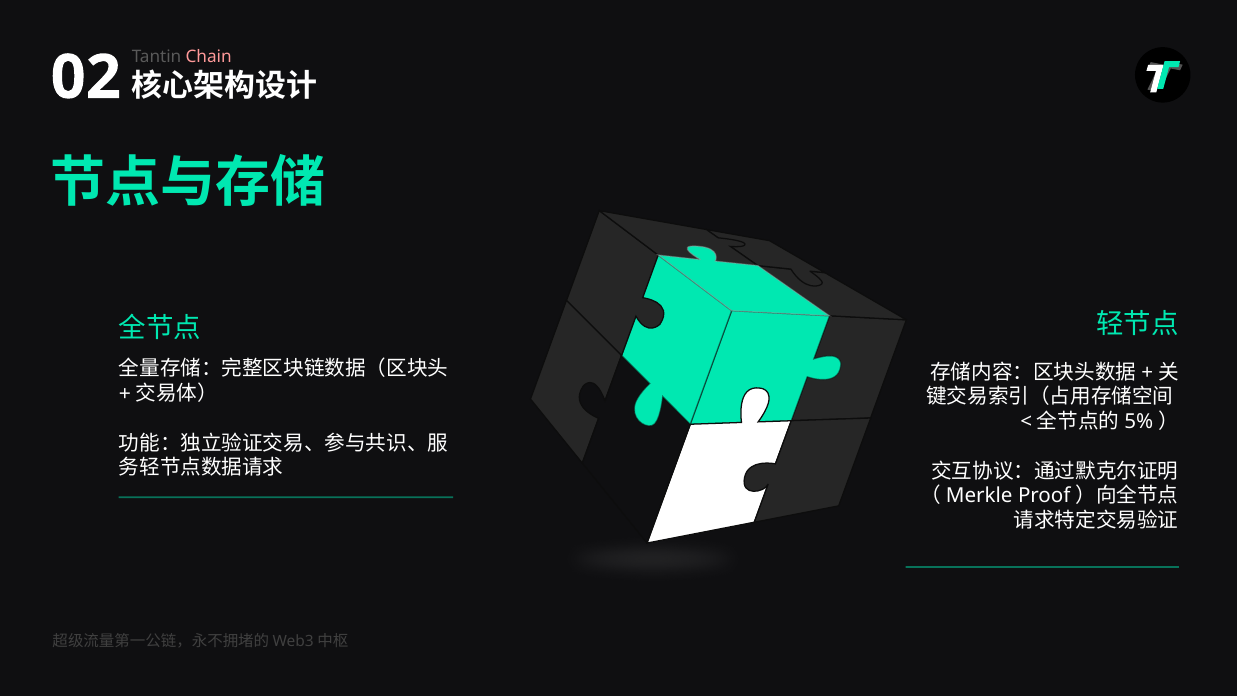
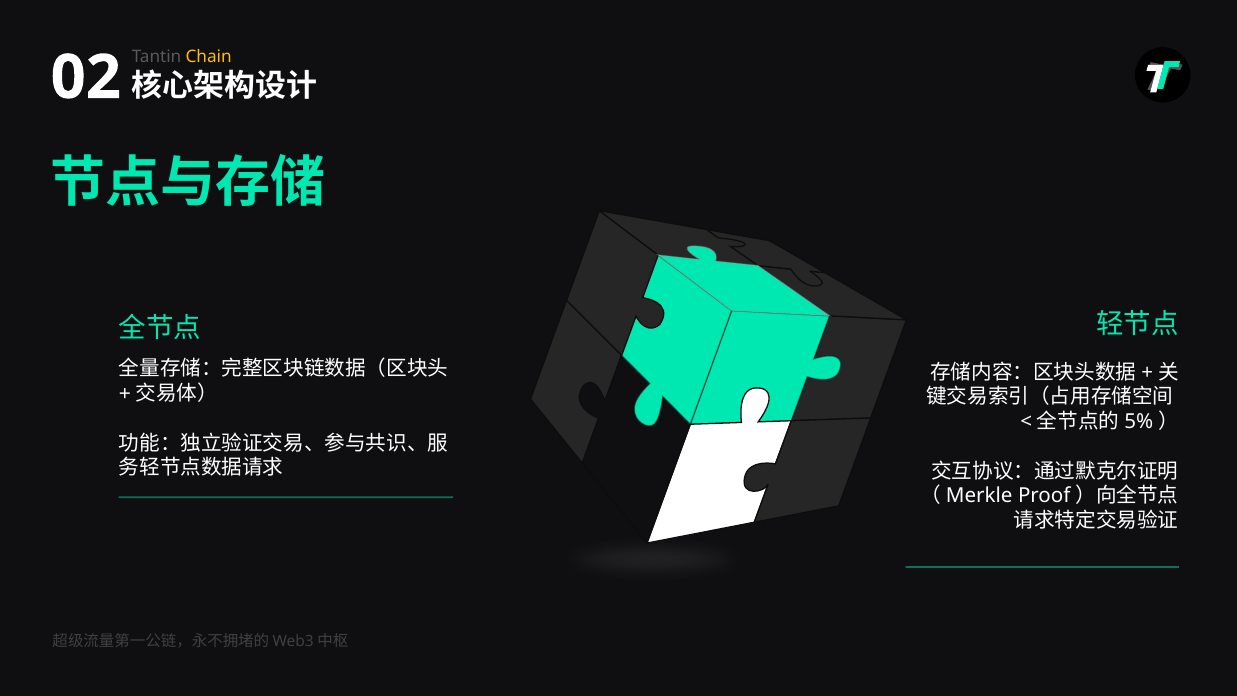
Chain colour: pink -> yellow
